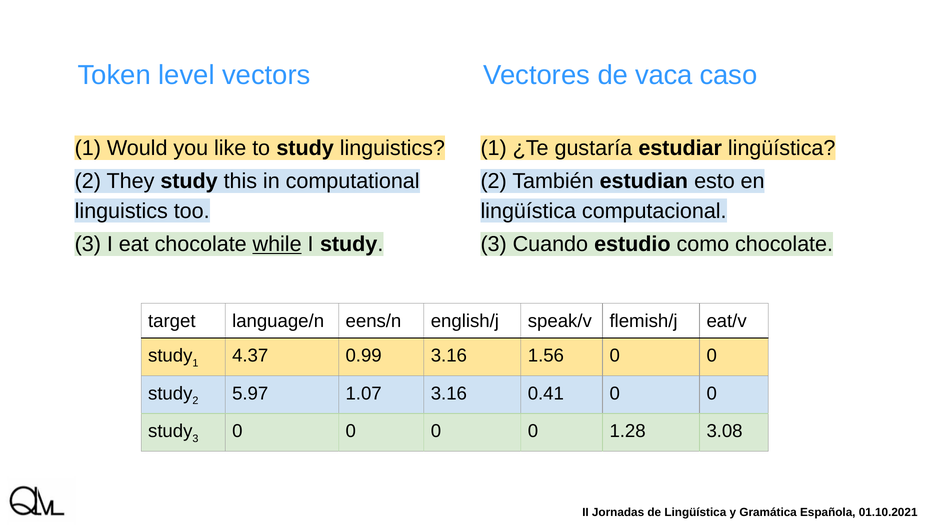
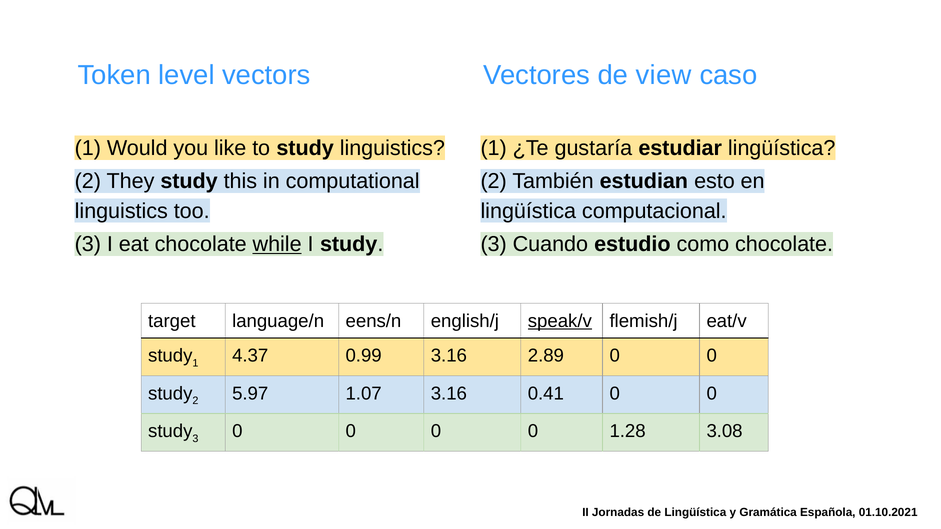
vaca: vaca -> view
speak/v underline: none -> present
1.56: 1.56 -> 2.89
